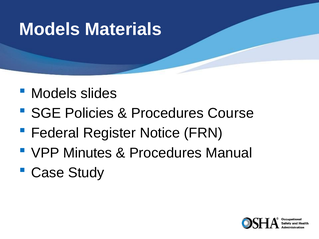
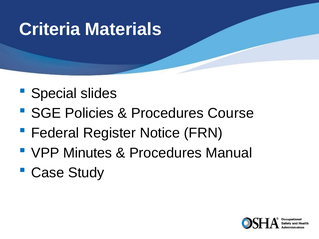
Models at (50, 29): Models -> Criteria
Models at (54, 93): Models -> Special
